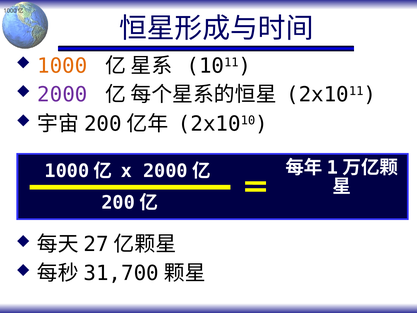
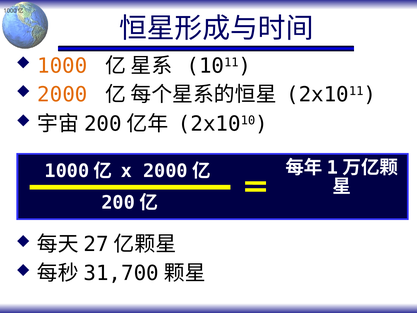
2000 colour: purple -> orange
